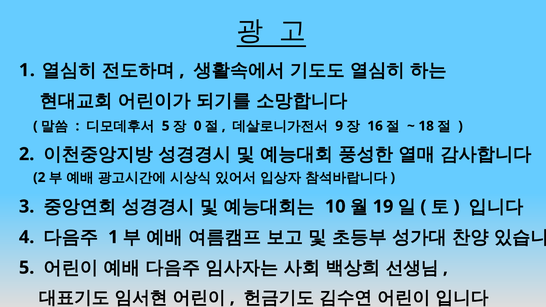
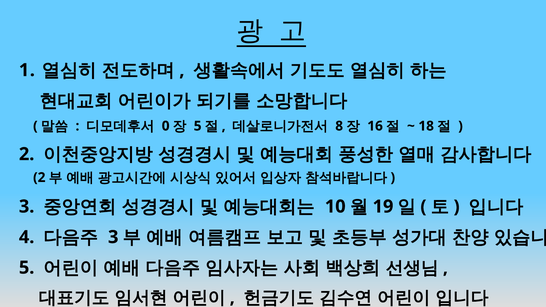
5 at (166, 126): 5 -> 0
0 at (198, 126): 0 -> 5
9: 9 -> 8
1 at (113, 237): 1 -> 3
